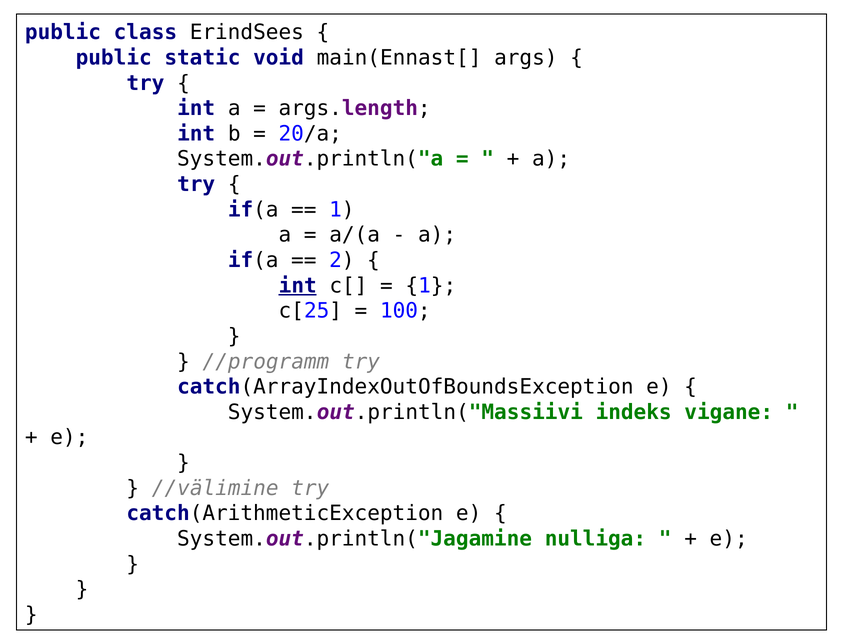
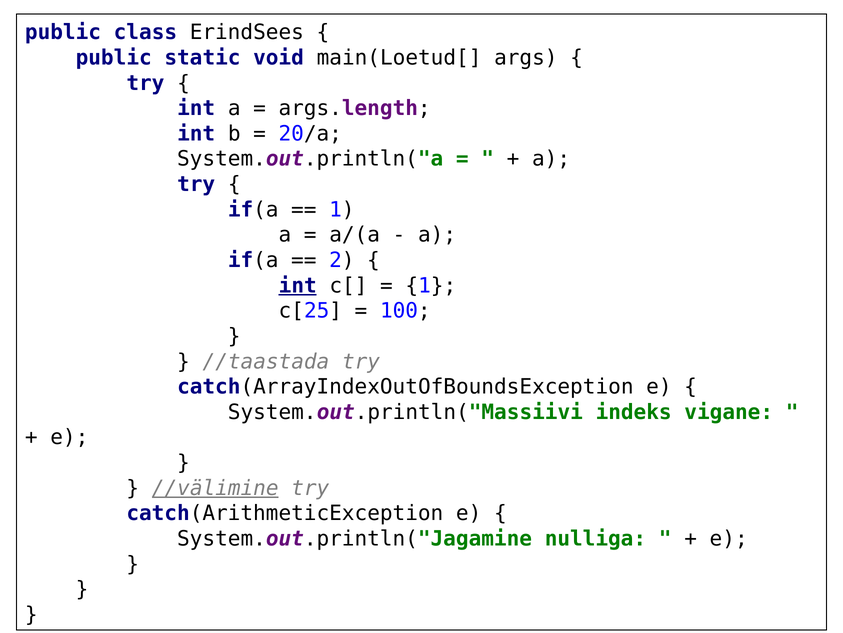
main(Ennast[: main(Ennast[ -> main(Loetud[
//programm: //programm -> //taastada
//välimine underline: none -> present
